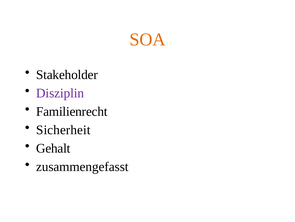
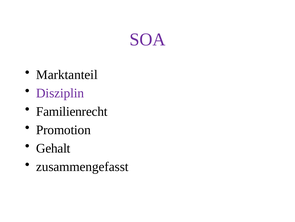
SOA colour: orange -> purple
Stakeholder: Stakeholder -> Marktanteil
Sicherheit: Sicherheit -> Promotion
